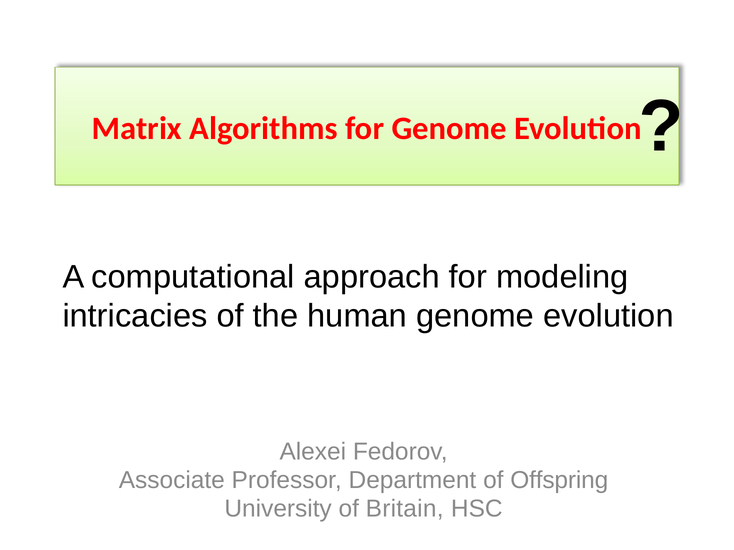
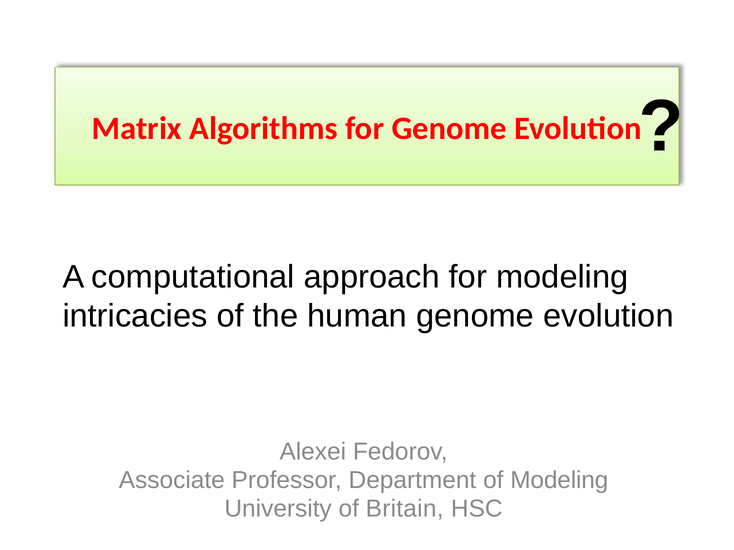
of Offspring: Offspring -> Modeling
